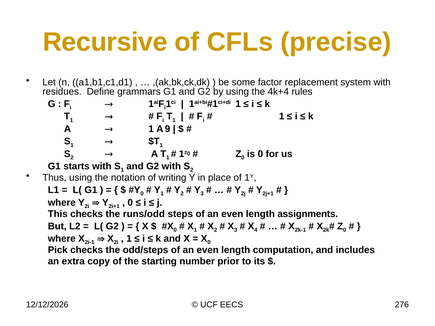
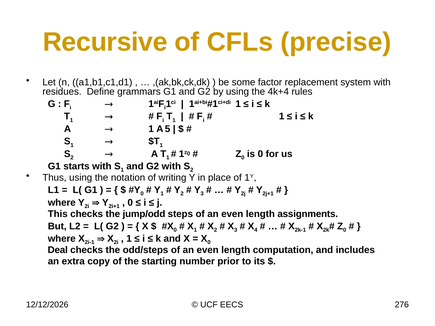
9: 9 -> 5
runs/odd: runs/odd -> jump/odd
Pick: Pick -> Deal
